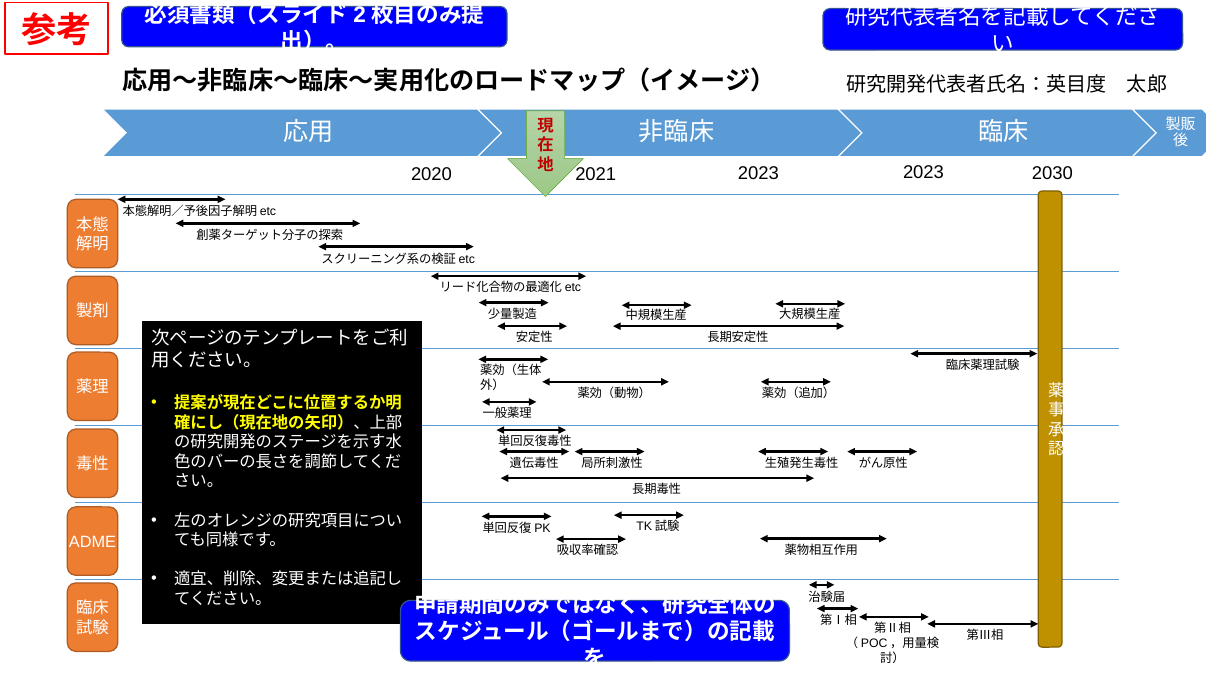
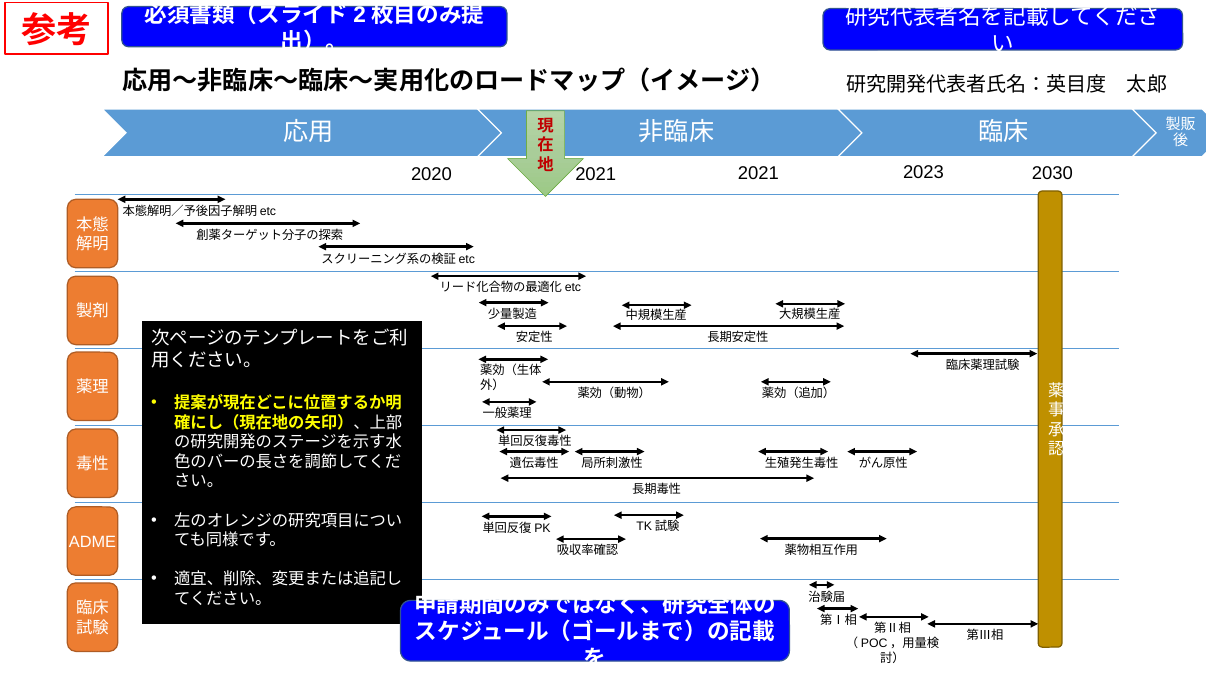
2023 at (758, 174): 2023 -> 2021
